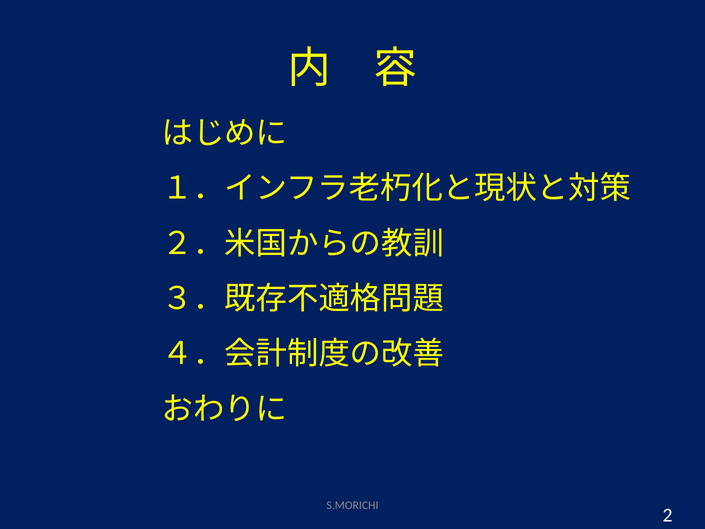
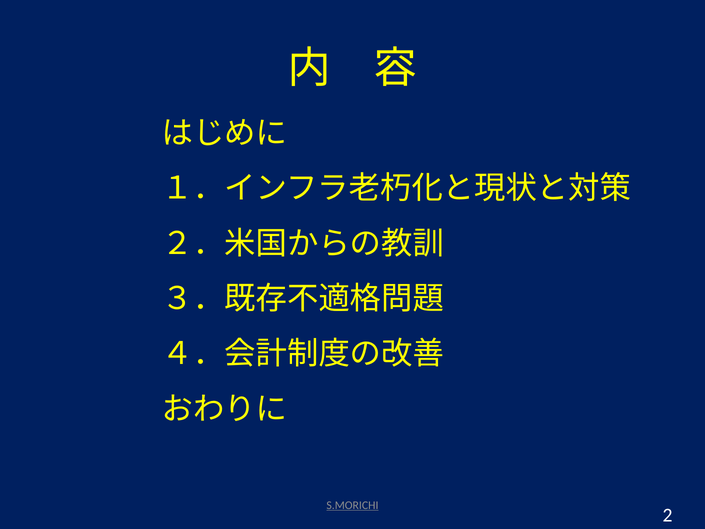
S.MORICHI underline: none -> present
